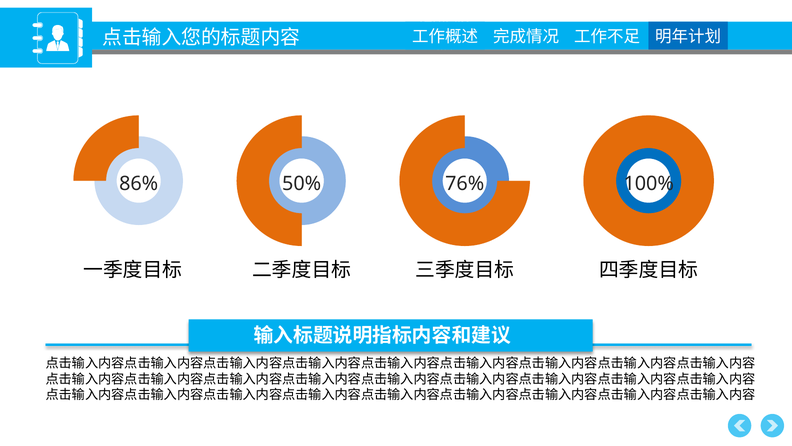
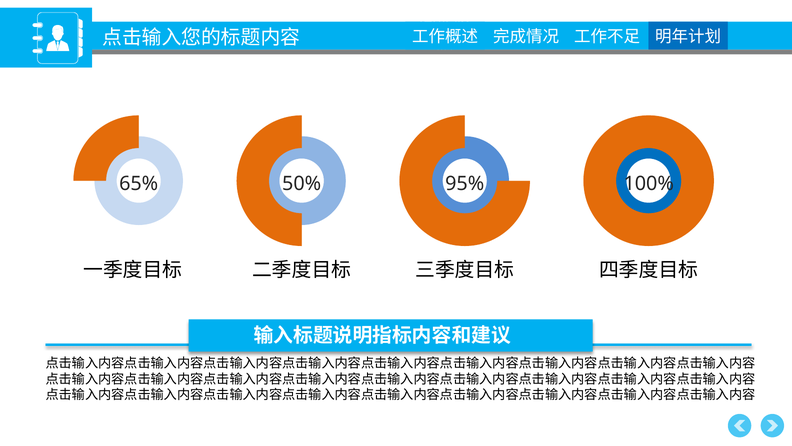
86%: 86% -> 65%
76%: 76% -> 95%
